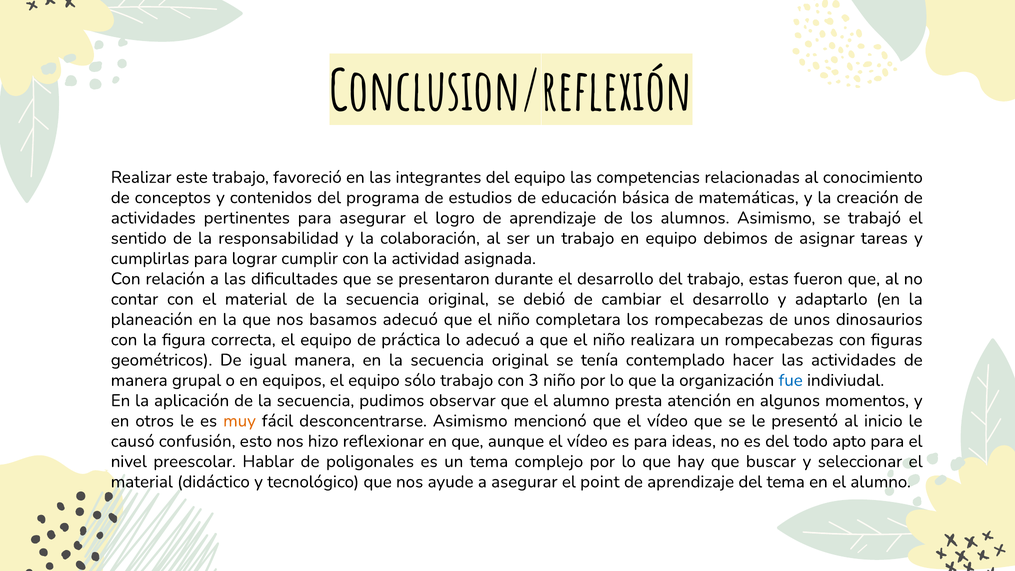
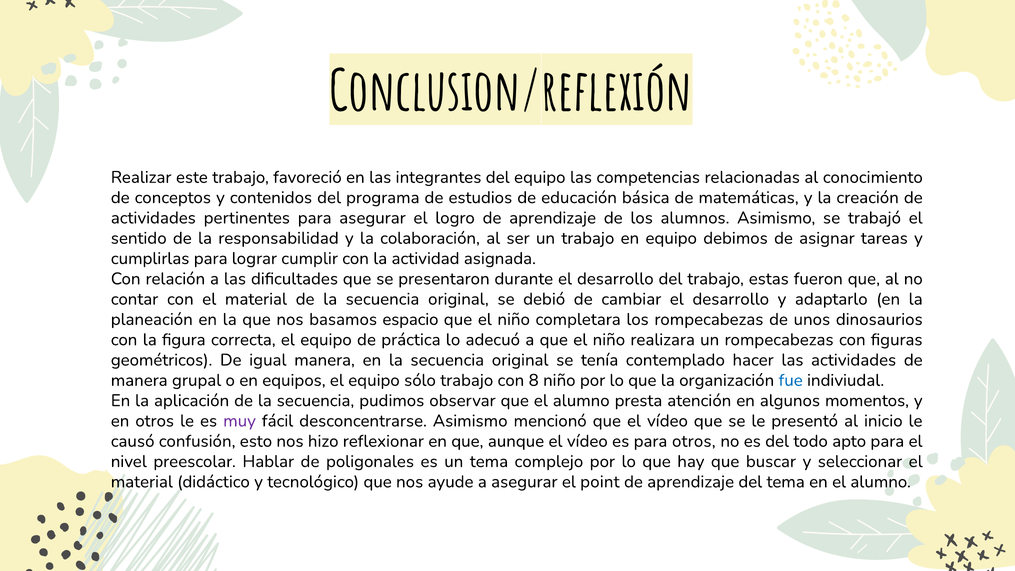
basamos adecuó: adecuó -> espacio
3: 3 -> 8
muy colour: orange -> purple
para ideas: ideas -> otros
